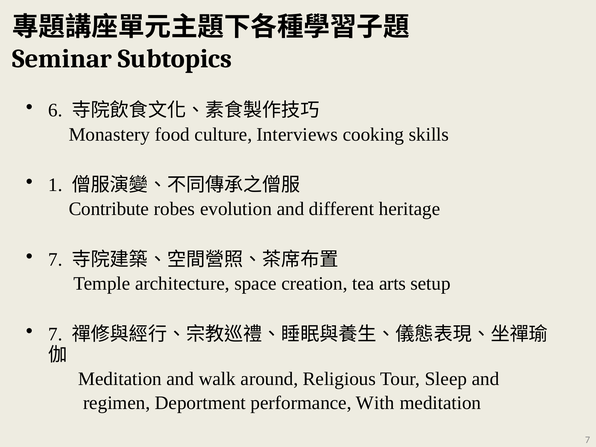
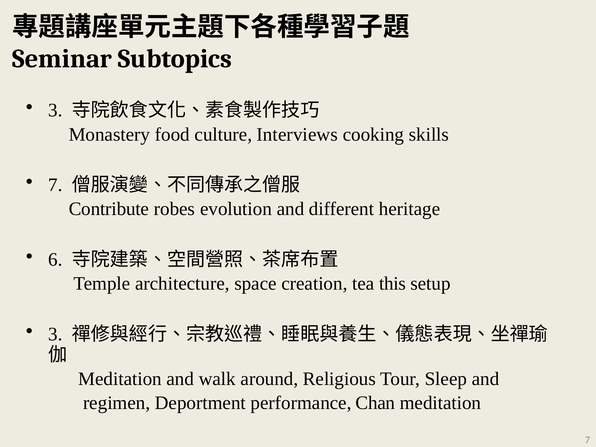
6 at (55, 110): 6 -> 3
1 at (55, 185): 1 -> 7
7 at (55, 260): 7 -> 6
arts: arts -> this
7 at (55, 334): 7 -> 3
With: With -> Chan
